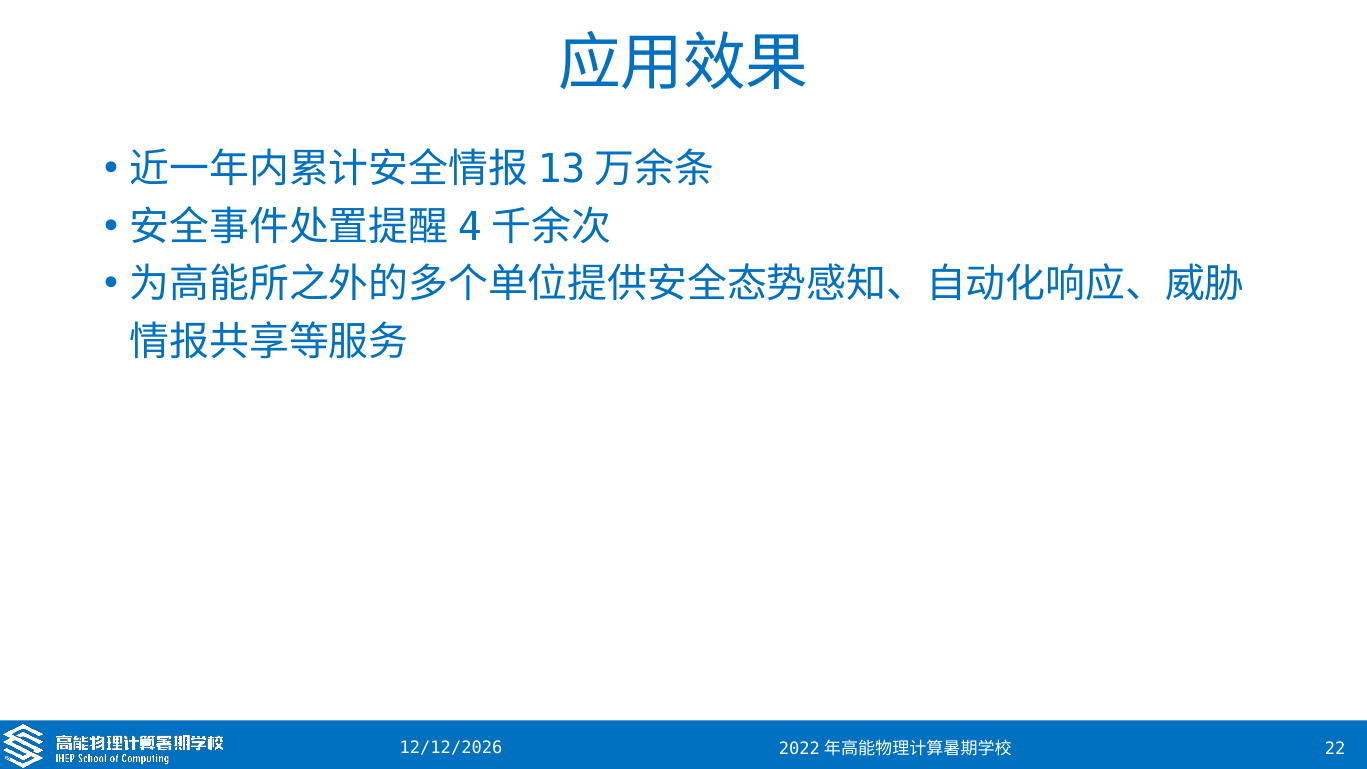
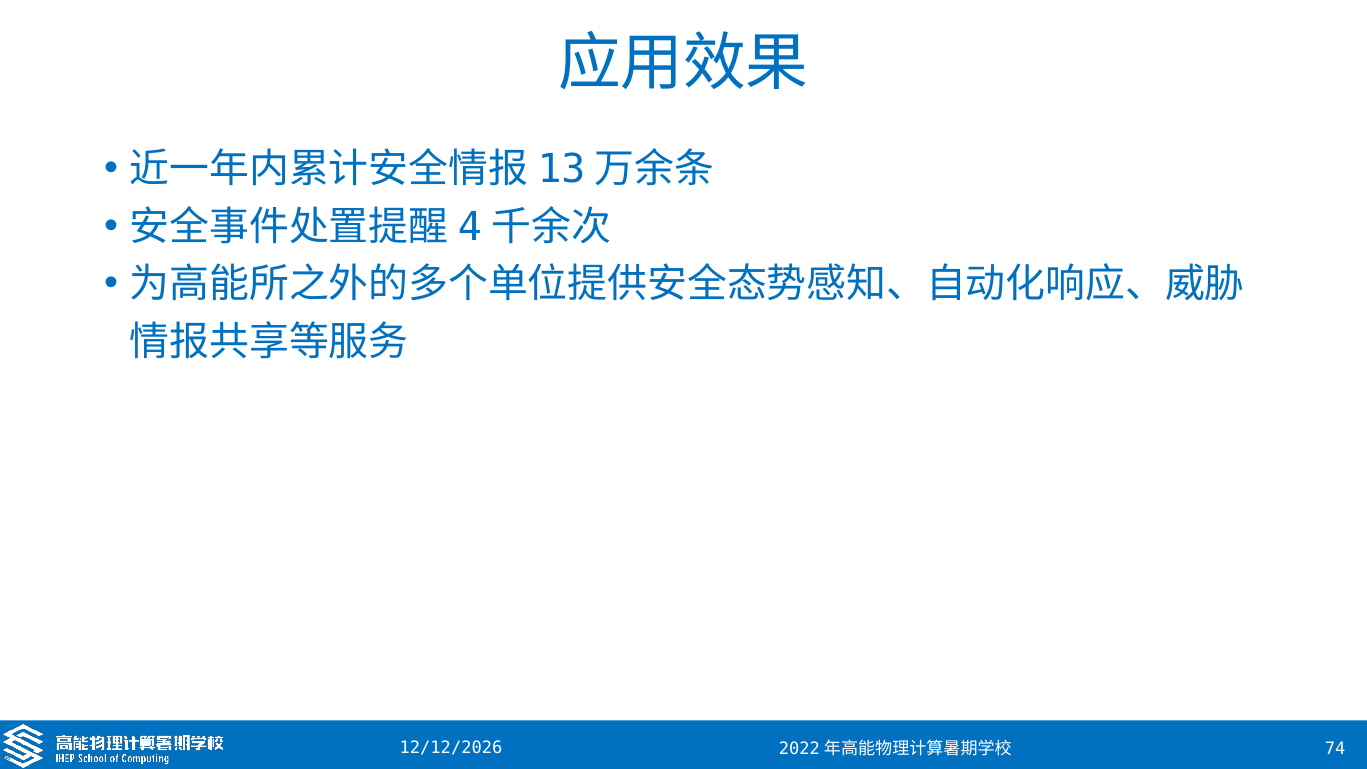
22: 22 -> 74
